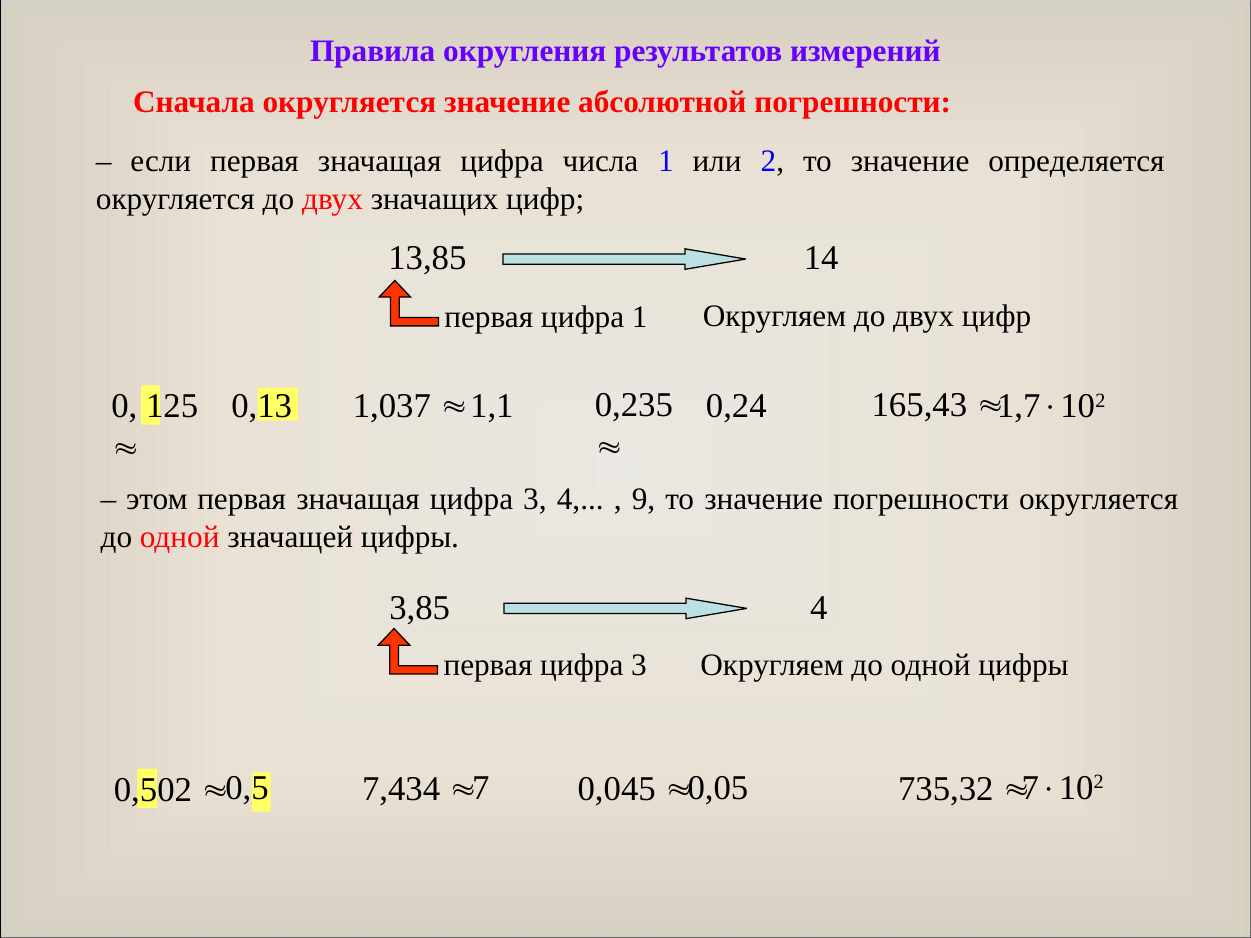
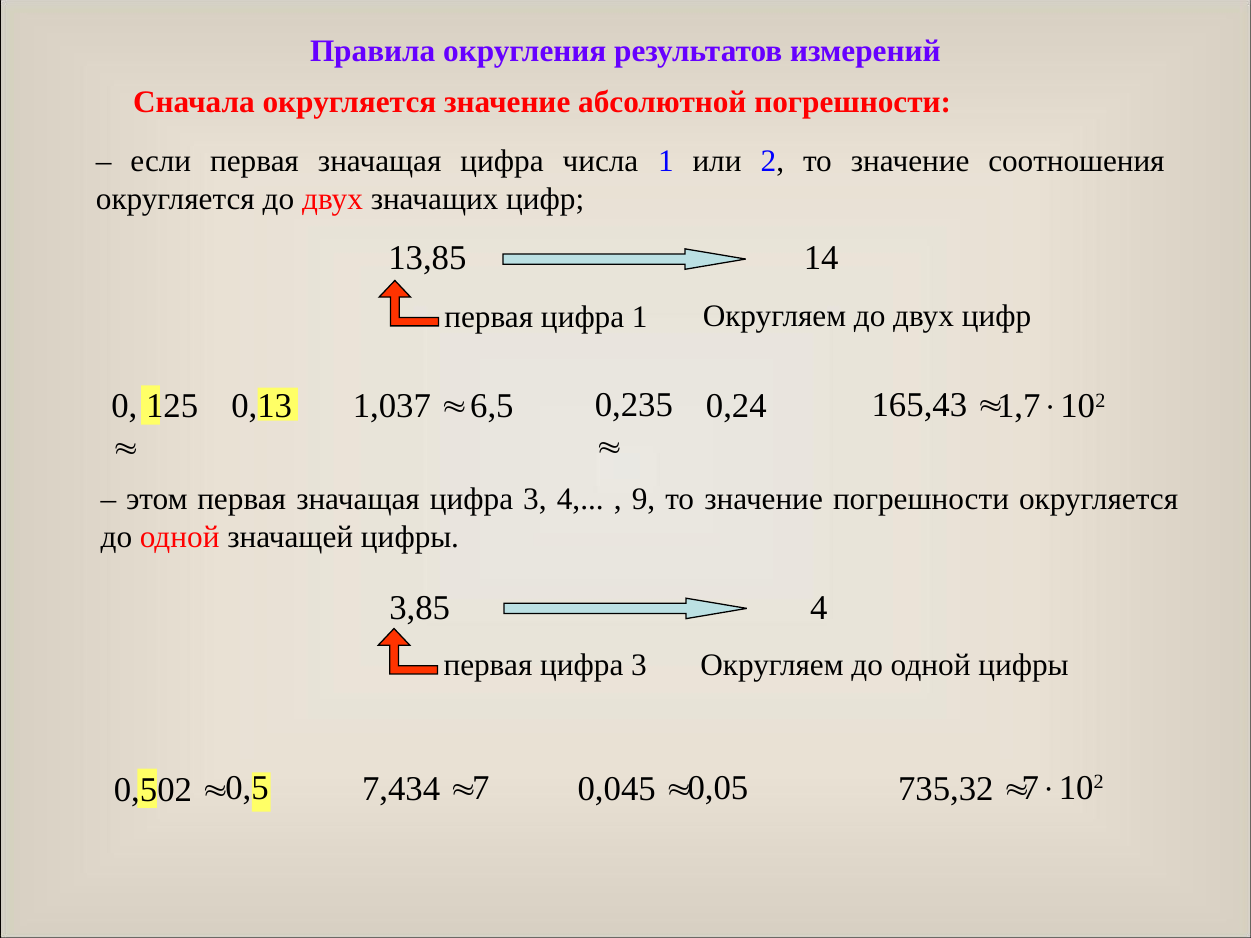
определяется: определяется -> соотношения
1,1: 1,1 -> 6,5
